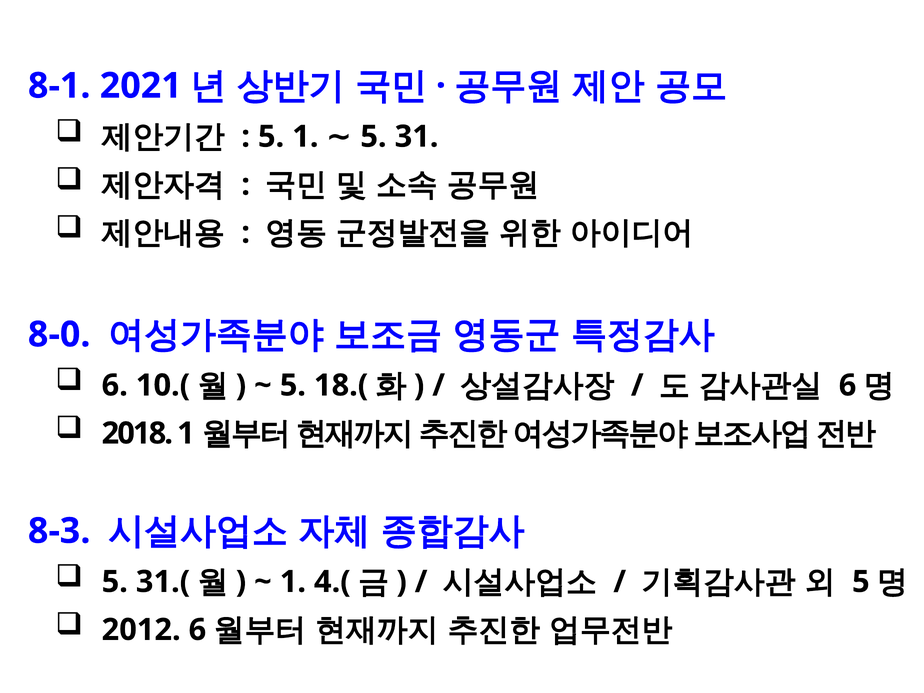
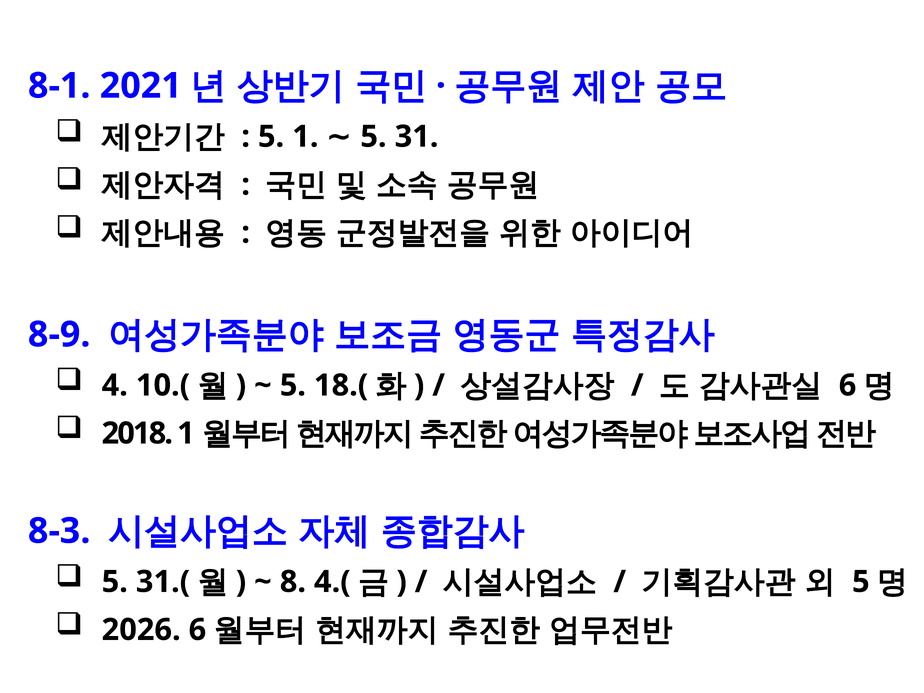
8-0: 8-0 -> 8-9
6 at (115, 385): 6 -> 4
1 at (293, 582): 1 -> 8
2012: 2012 -> 2026
